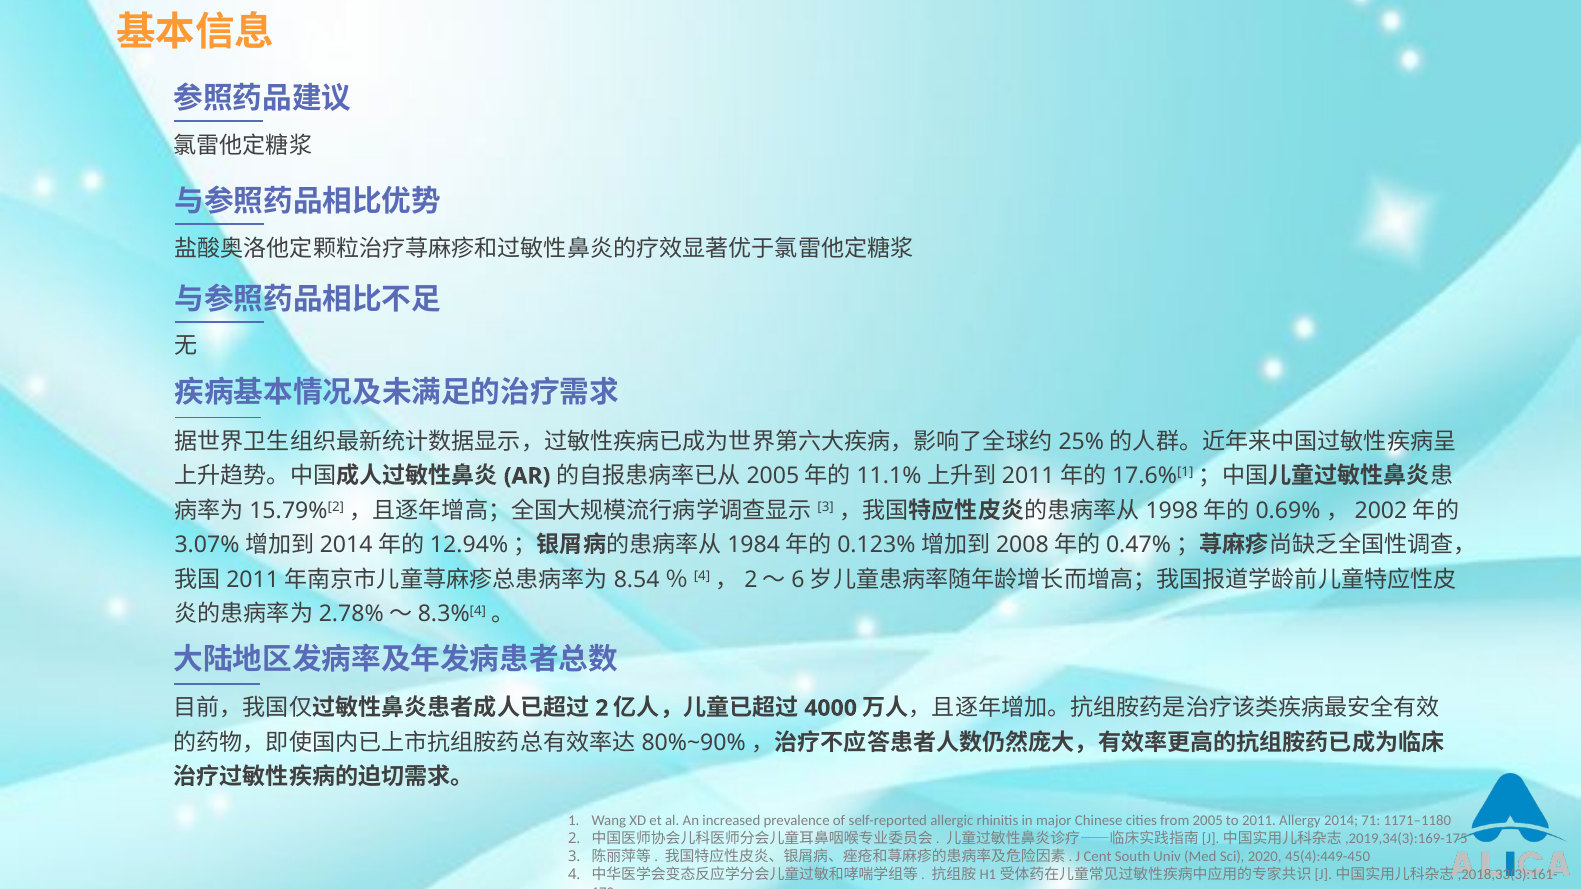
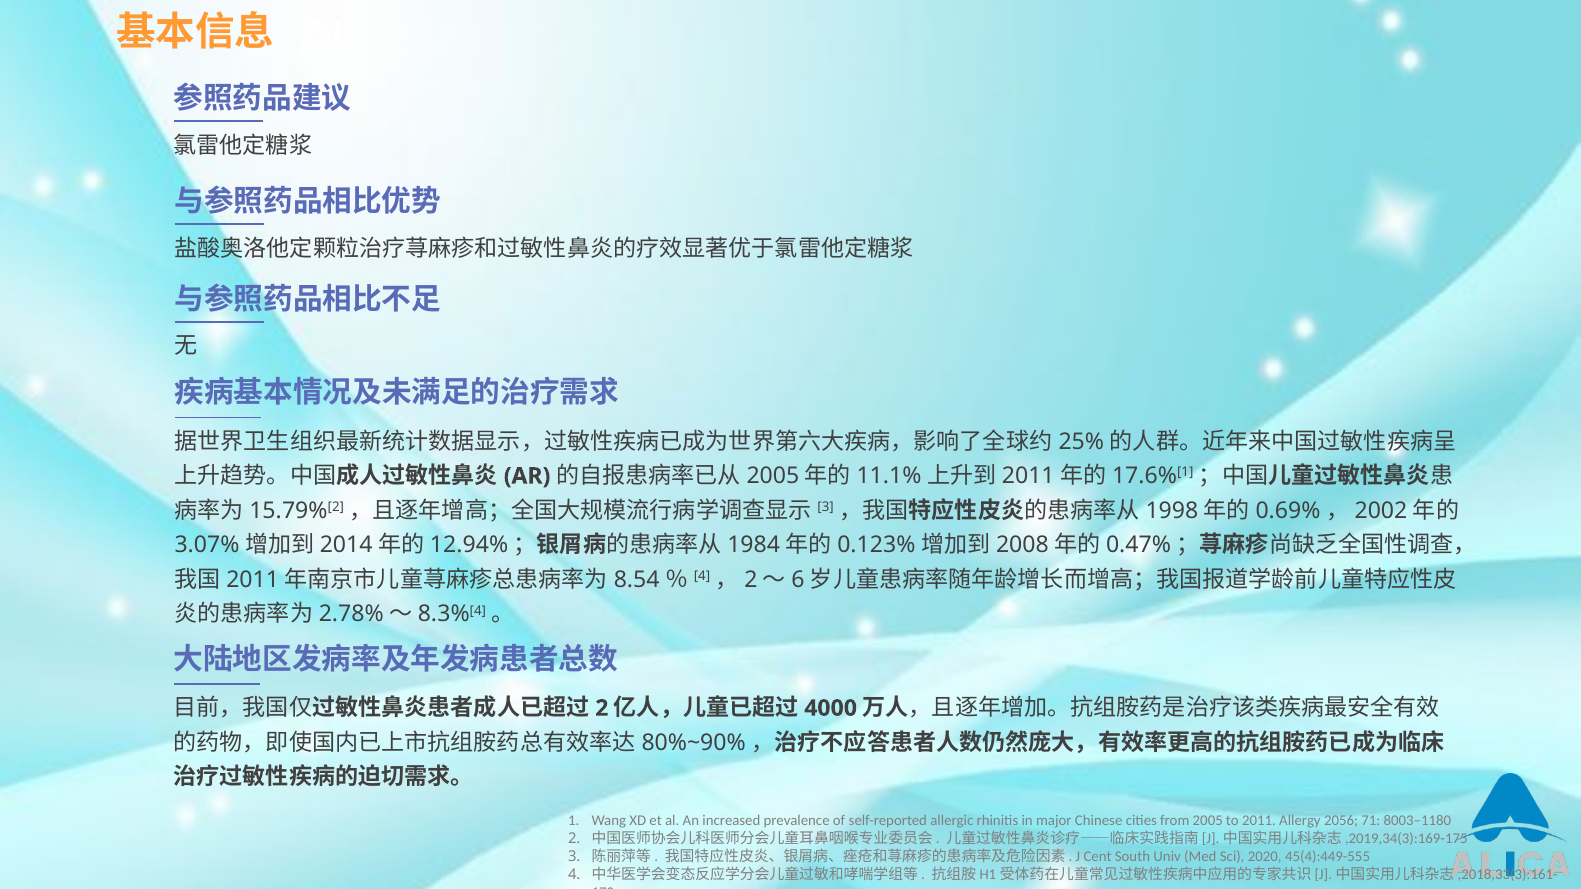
2014: 2014 -> 2056
1171–1180: 1171–1180 -> 8003–1180
45(4):449-450: 45(4):449-450 -> 45(4):449-555
